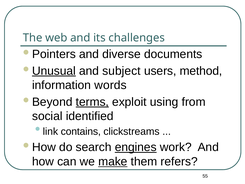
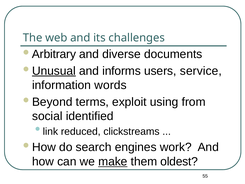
Pointers: Pointers -> Arbitrary
subject: subject -> informs
method: method -> service
terms underline: present -> none
contains: contains -> reduced
engines underline: present -> none
refers: refers -> oldest
